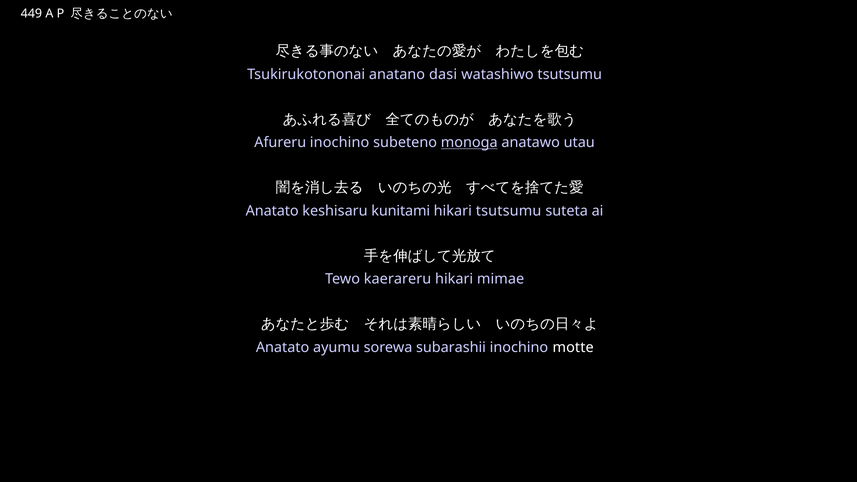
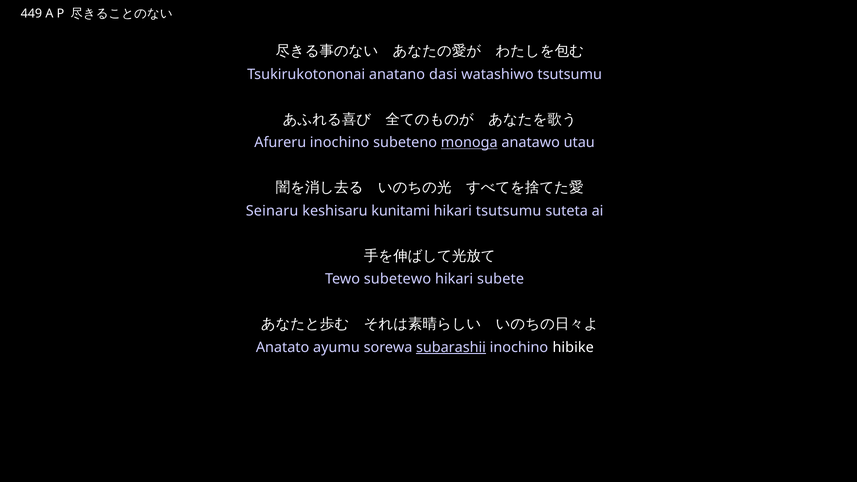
Anatato at (272, 211): Anatato -> Seinaru
kaerareru: kaerareru -> subetewo
mimae: mimae -> subete
subarashii underline: none -> present
motte: motte -> hibike
